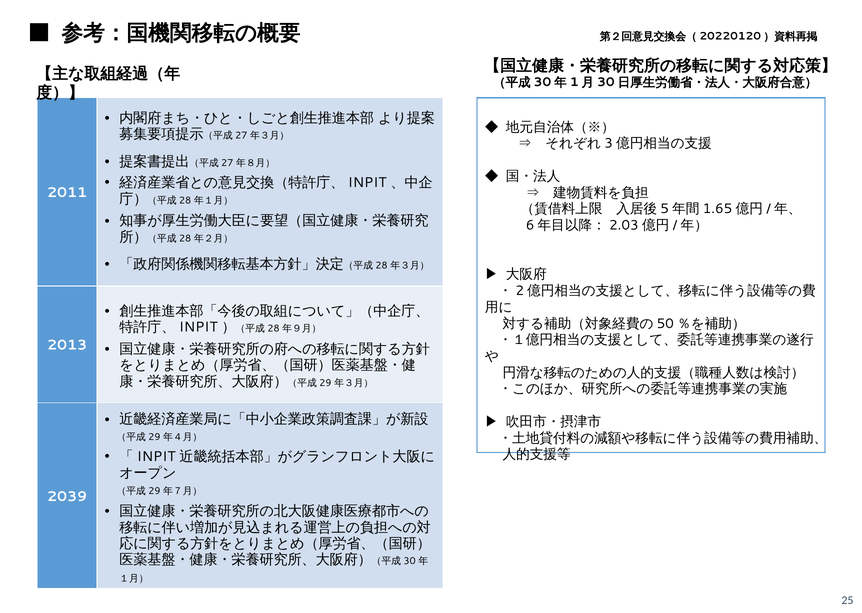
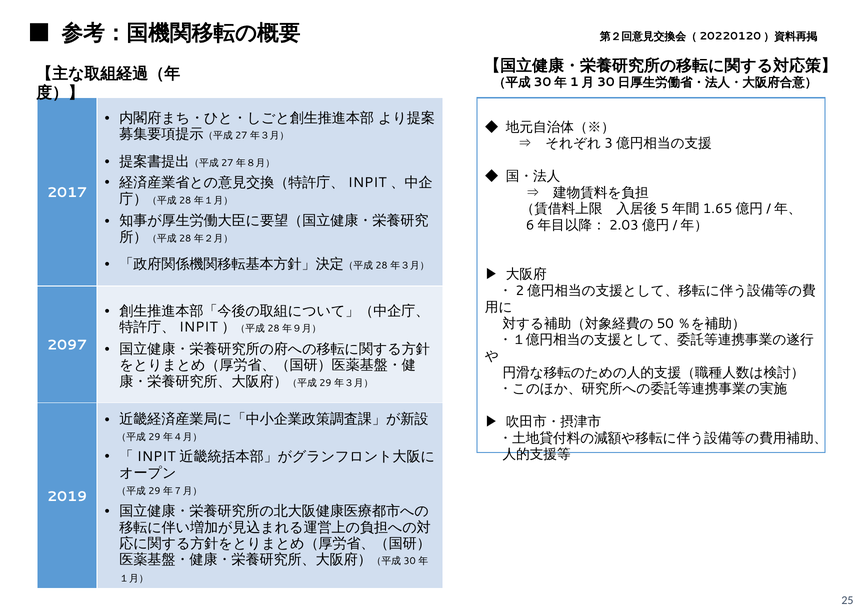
2011: 2011 -> 2017
2013: 2013 -> 2097
2039: 2039 -> 2019
